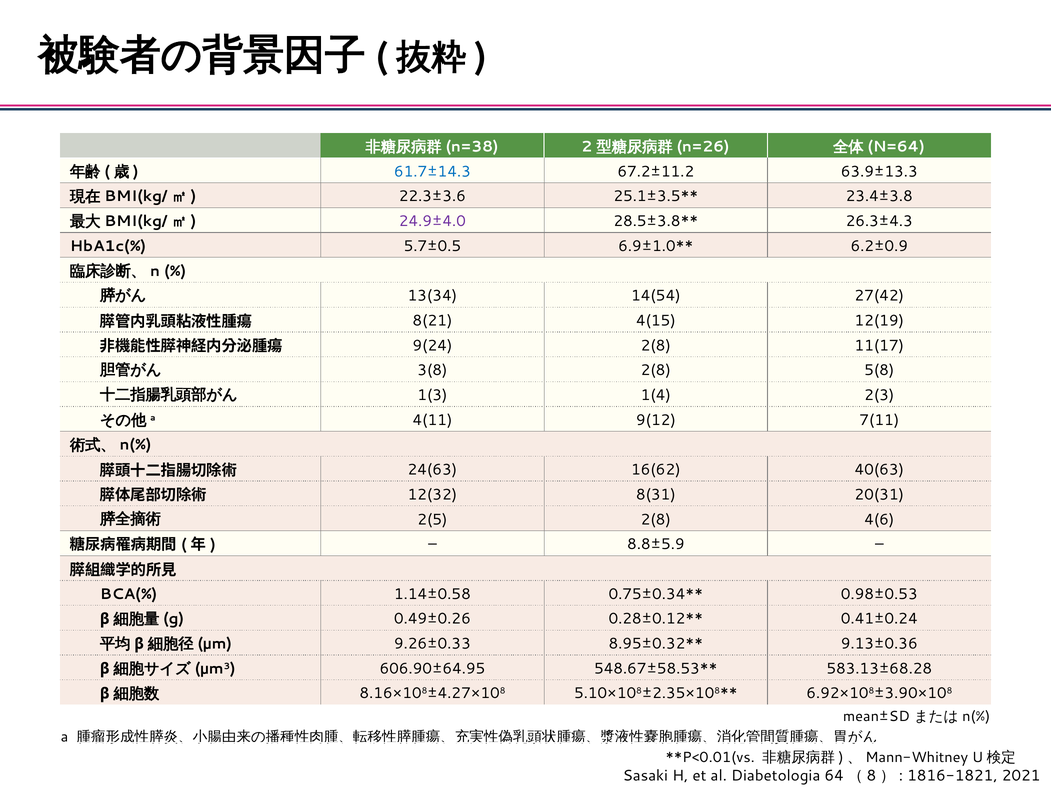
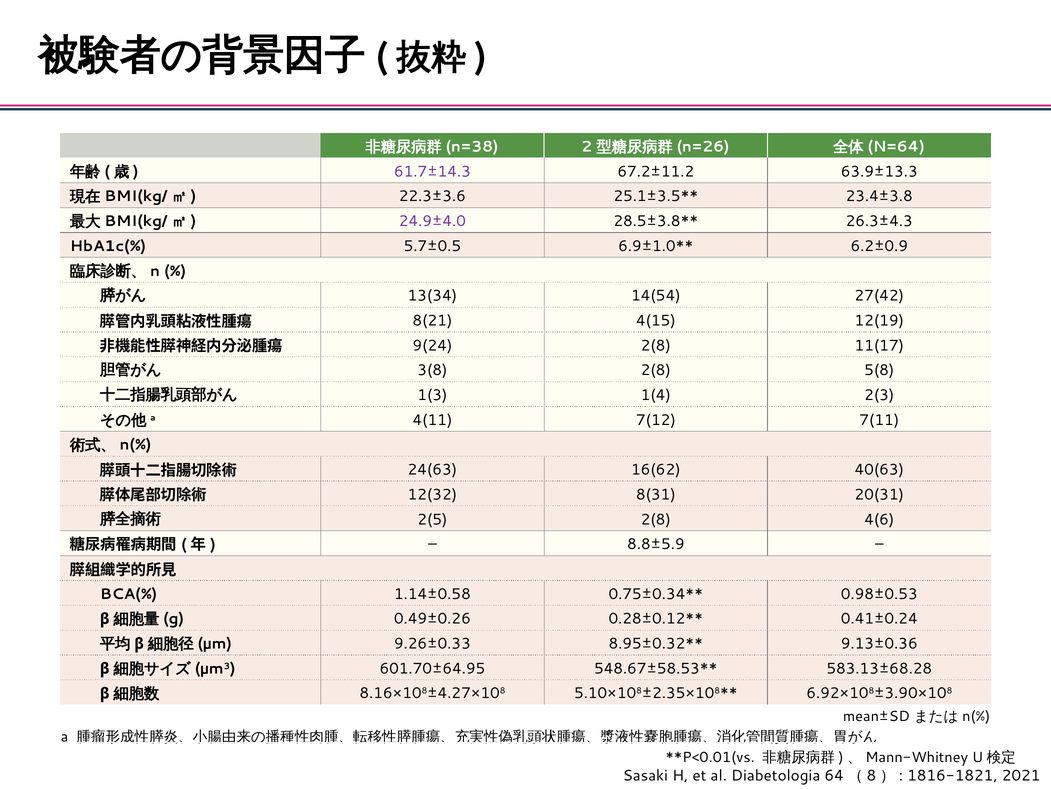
61.7±14.3 colour: blue -> purple
9(12: 9(12 -> 7(12
606.90±64.95: 606.90±64.95 -> 601.70±64.95
